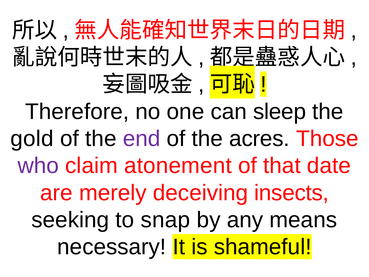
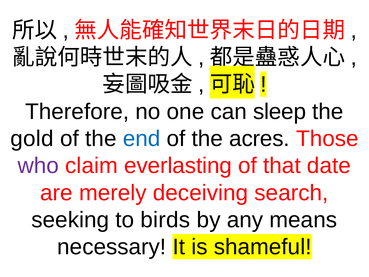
end colour: purple -> blue
atonement: atonement -> everlasting
insects: insects -> search
snap: snap -> birds
